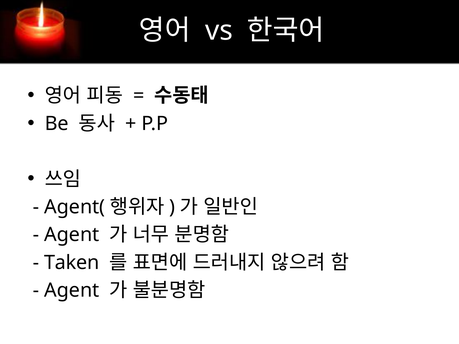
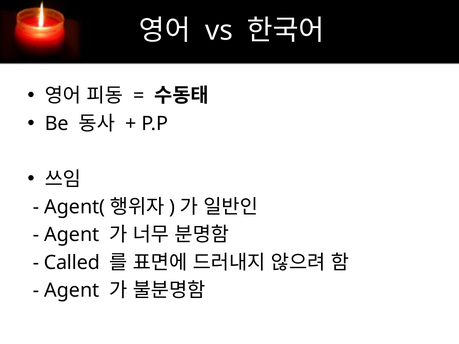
Taken: Taken -> Called
